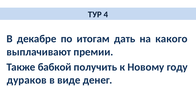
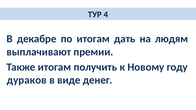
какого: какого -> людям
Также бабкой: бабкой -> итогам
